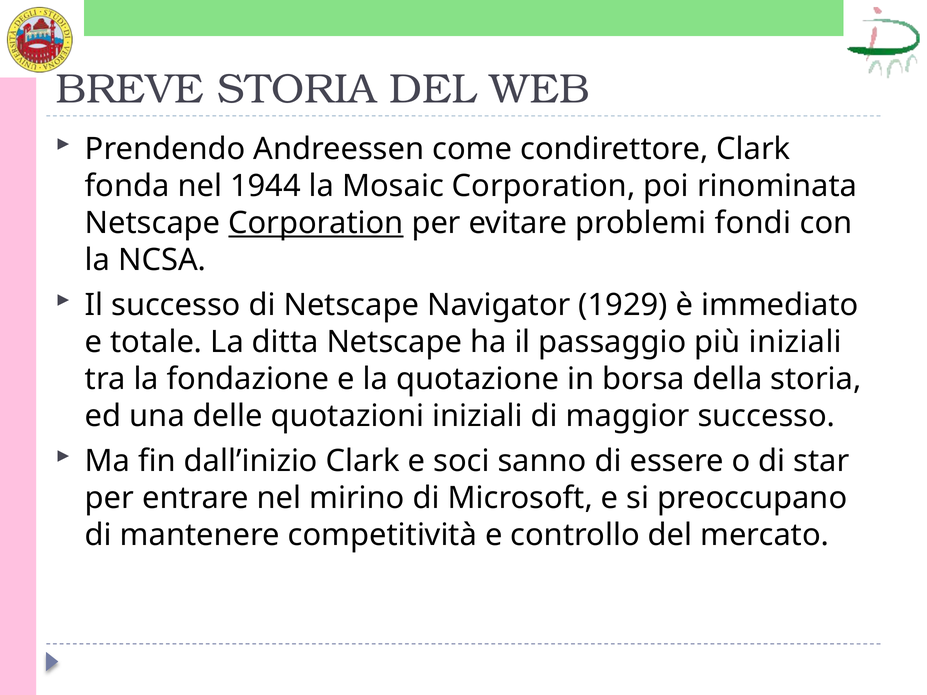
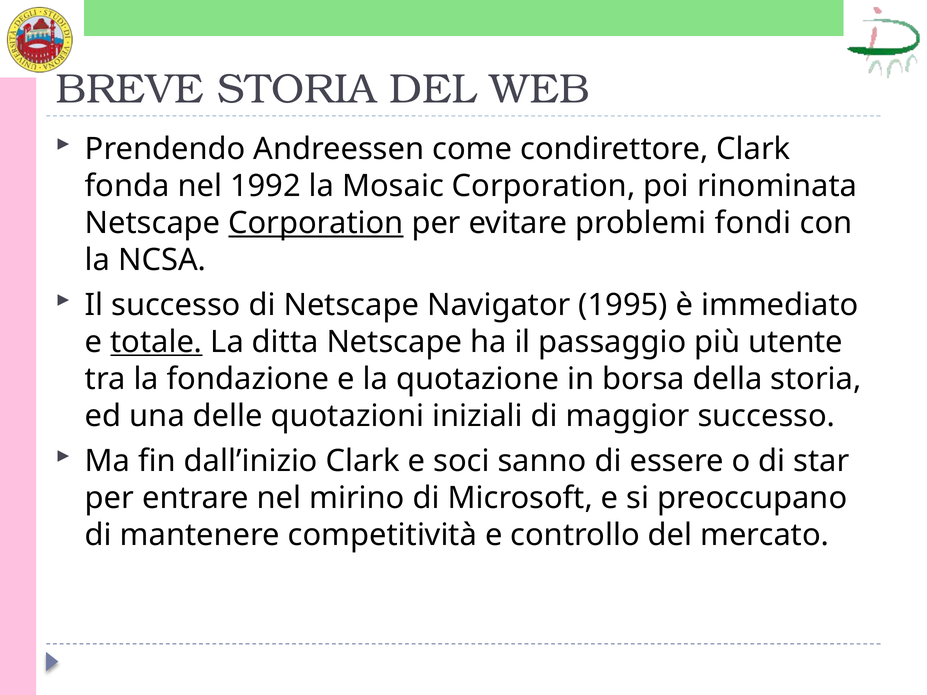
1944: 1944 -> 1992
1929: 1929 -> 1995
totale underline: none -> present
più iniziali: iniziali -> utente
